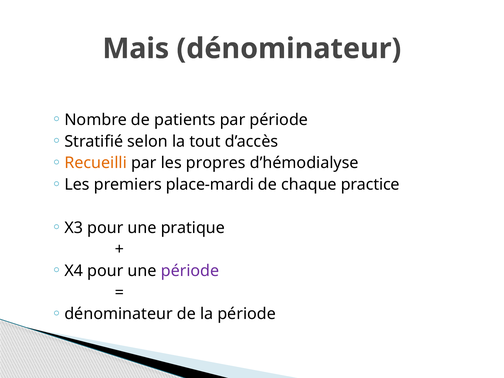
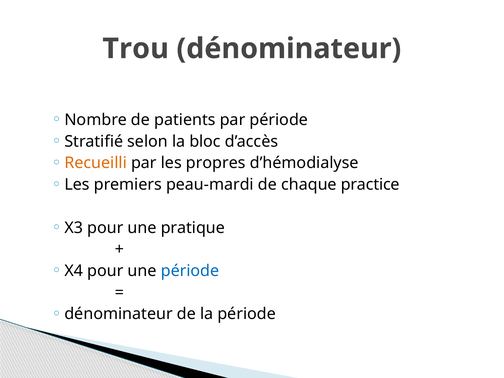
Mais: Mais -> Trou
tout: tout -> bloc
place-mardi: place-mardi -> peau-mardi
période at (190, 271) colour: purple -> blue
